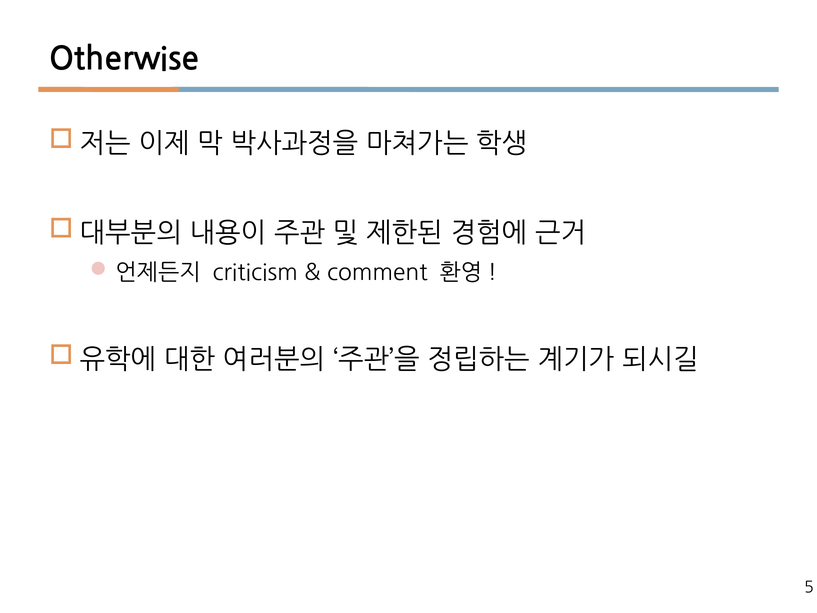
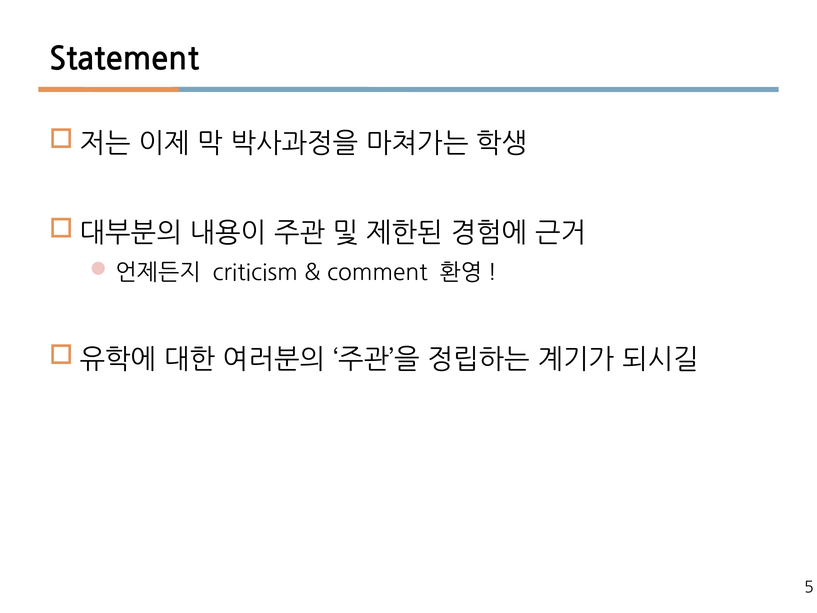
Otherwise: Otherwise -> Statement
